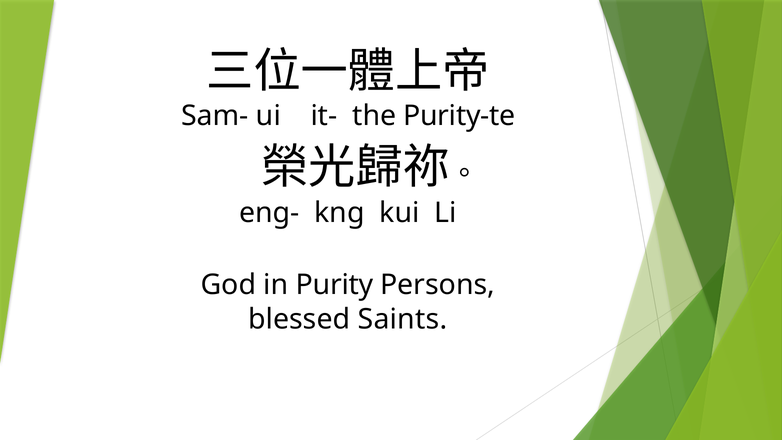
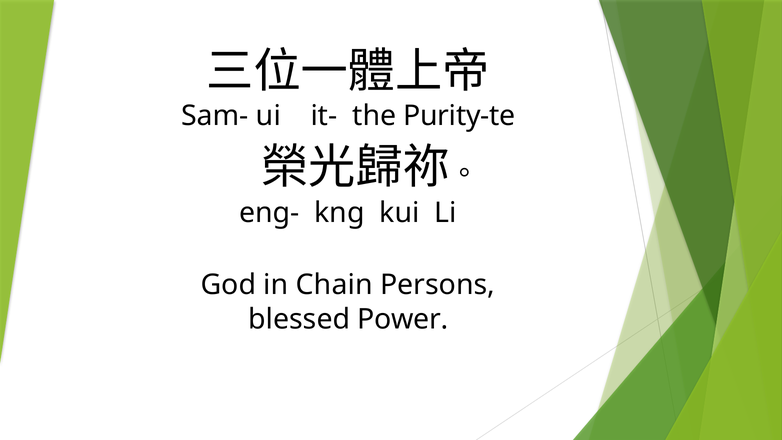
Purity: Purity -> Chain
Saints: Saints -> Power
